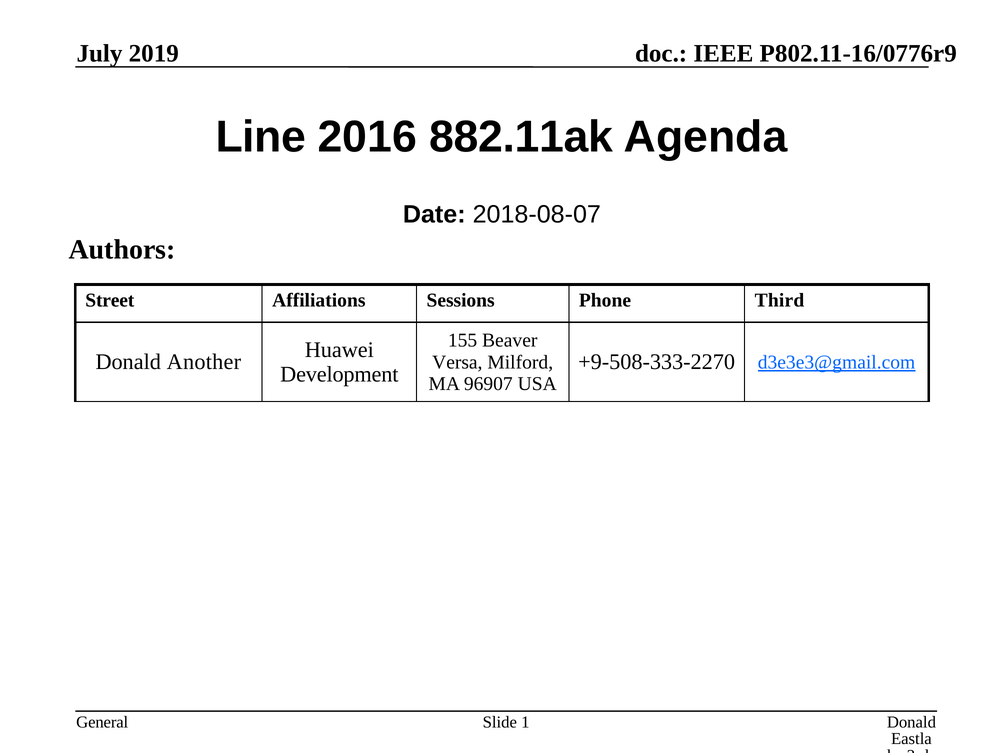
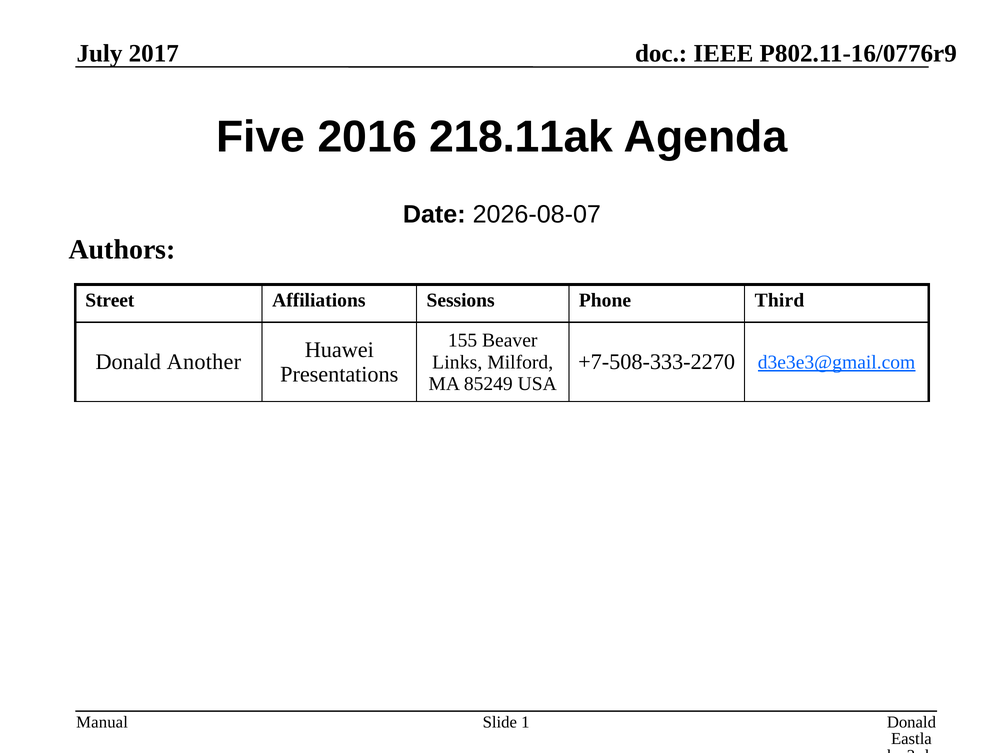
2019: 2019 -> 2017
Line: Line -> Five
882.11ak: 882.11ak -> 218.11ak
2018-08-07: 2018-08-07 -> 2026-08-07
+9-508-333-2270: +9-508-333-2270 -> +7-508-333-2270
Versa: Versa -> Links
Development: Development -> Presentations
96907: 96907 -> 85249
General: General -> Manual
